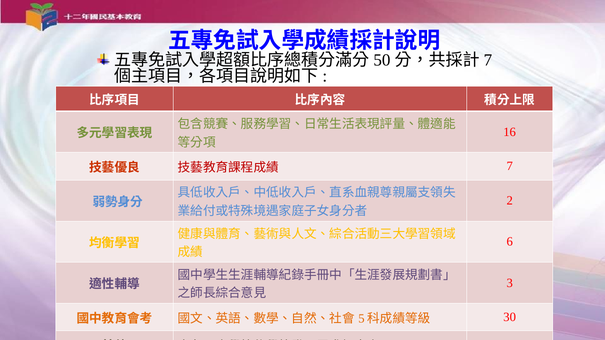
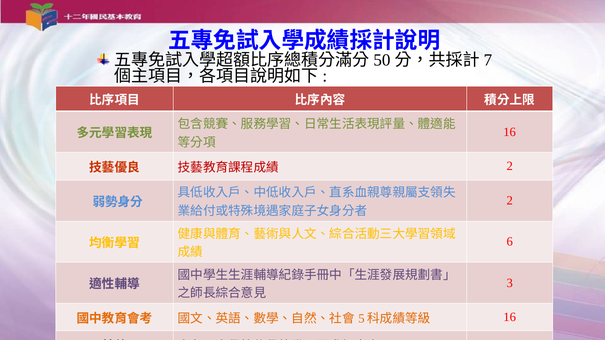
7 at (510, 166): 7 -> 2
30 at (510, 318): 30 -> 16
